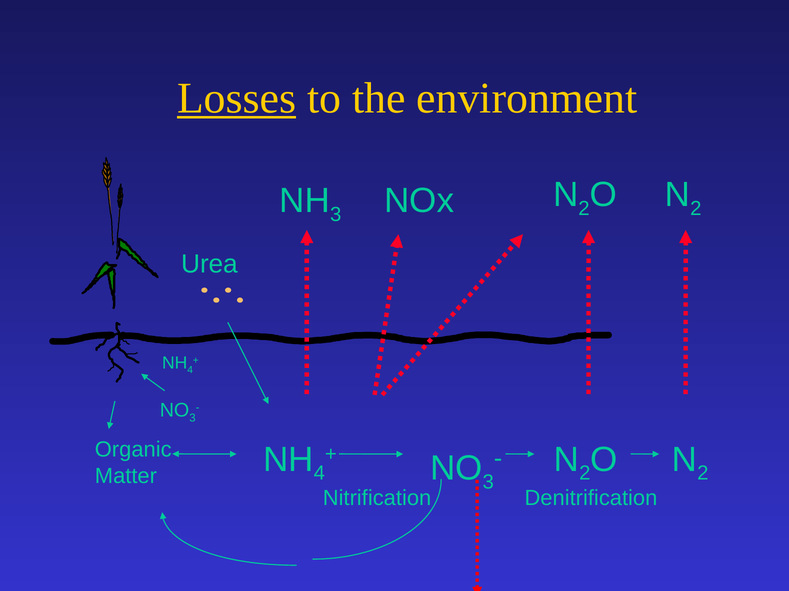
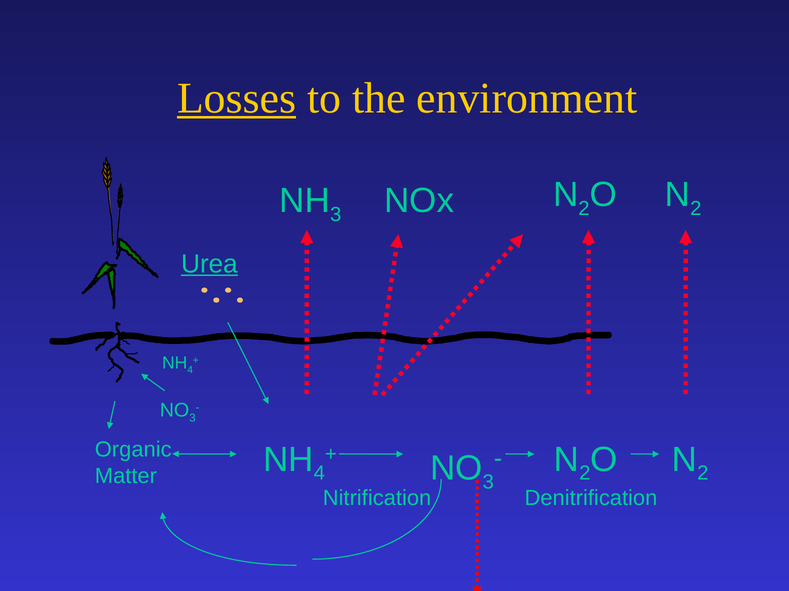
Urea underline: none -> present
